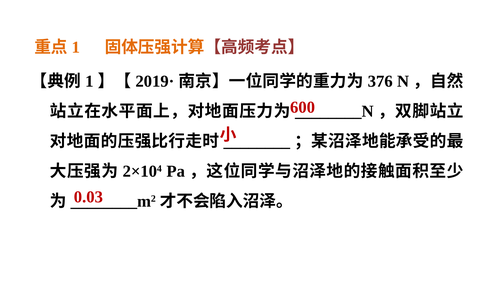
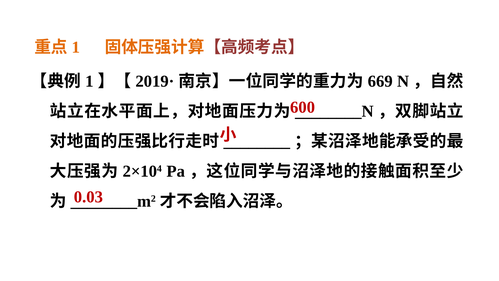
376: 376 -> 669
